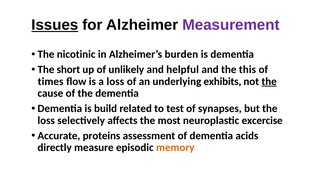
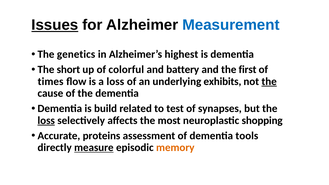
Measurement colour: purple -> blue
nicotinic: nicotinic -> genetics
burden: burden -> highest
unlikely: unlikely -> colorful
helpful: helpful -> battery
this: this -> first
loss at (46, 120) underline: none -> present
excercise: excercise -> shopping
acids: acids -> tools
measure underline: none -> present
